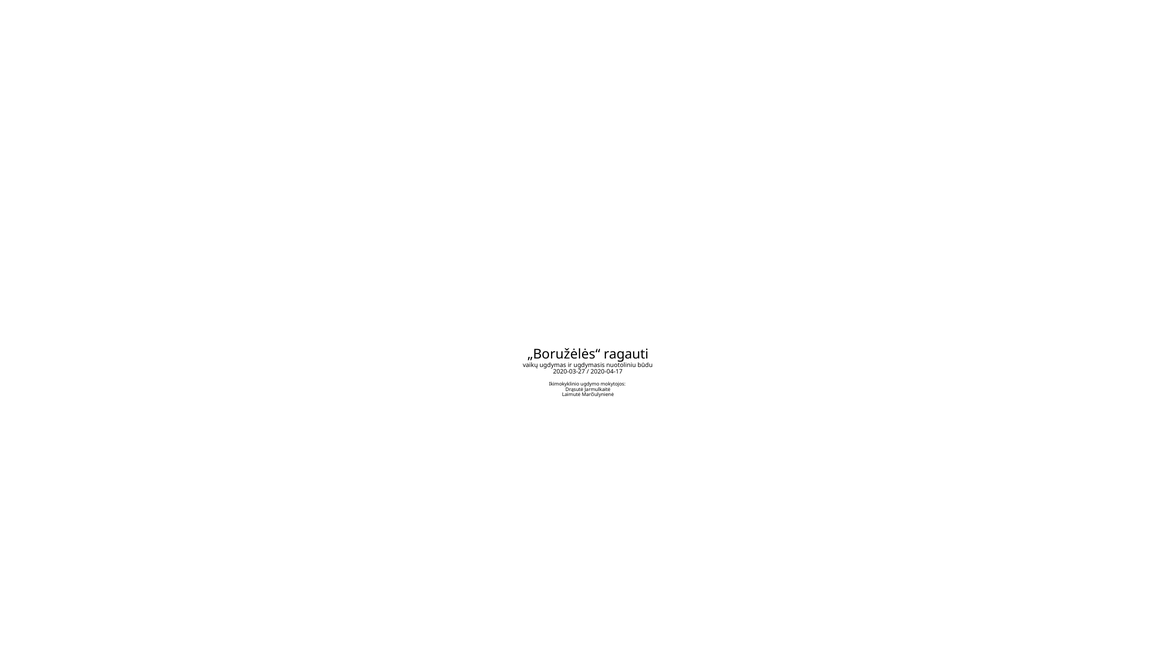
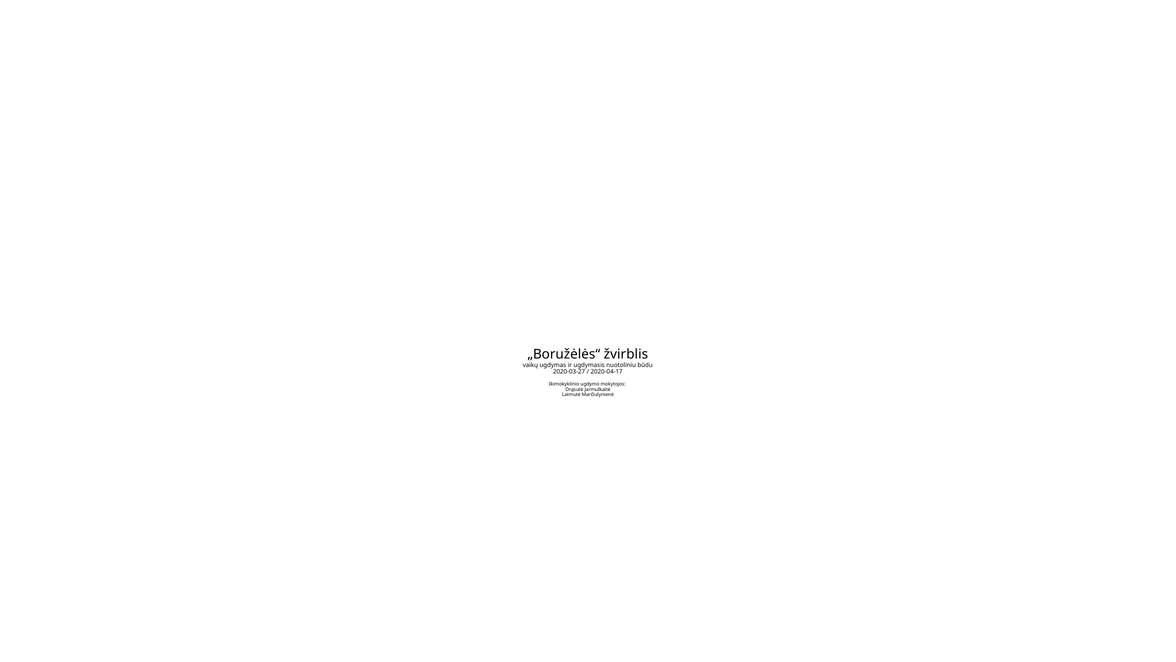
ragauti: ragauti -> žvirblis
